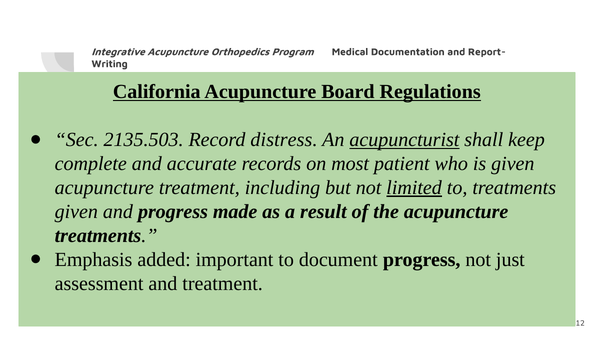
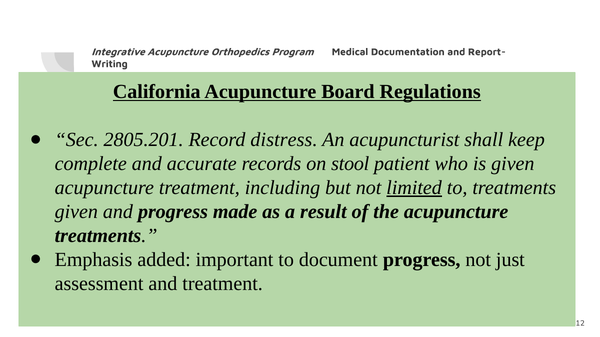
2135.503: 2135.503 -> 2805.201
acupuncturist underline: present -> none
most: most -> stool
